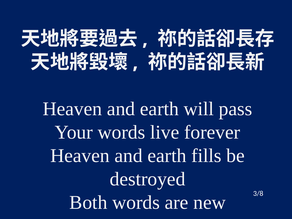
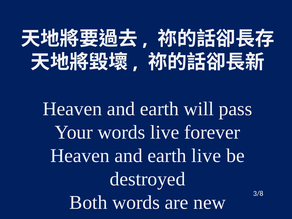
earth fills: fills -> live
